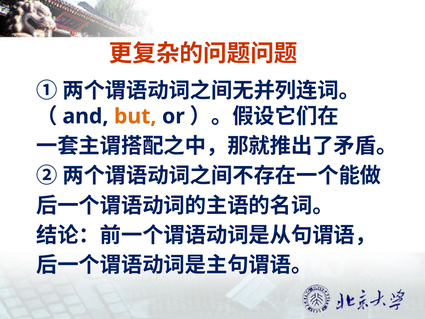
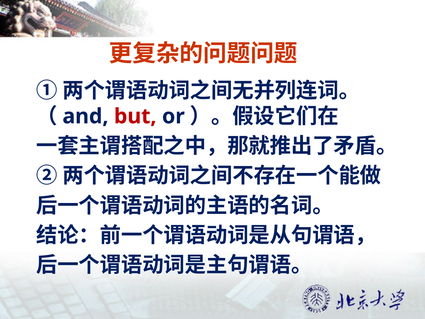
but colour: orange -> red
